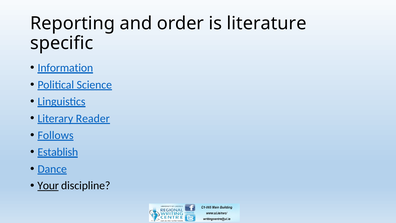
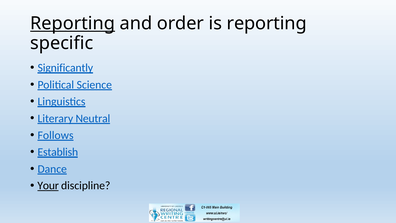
Reporting at (73, 23) underline: none -> present
is literature: literature -> reporting
Information: Information -> Significantly
Reader: Reader -> Neutral
